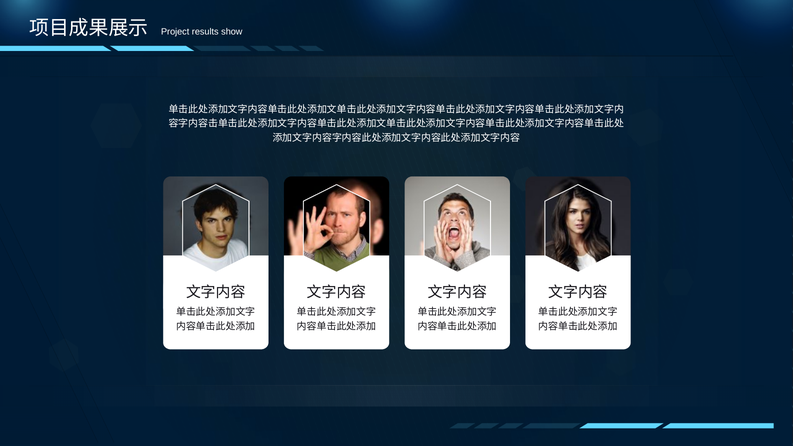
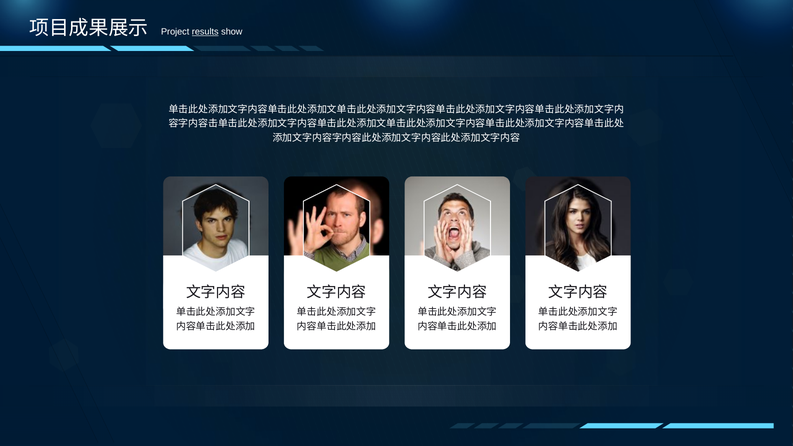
results underline: none -> present
